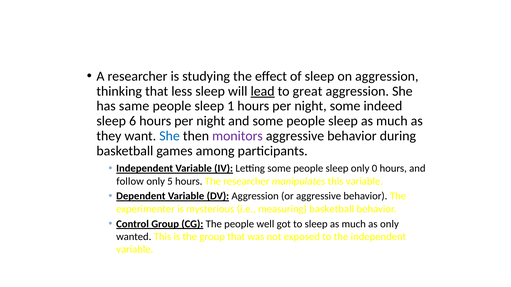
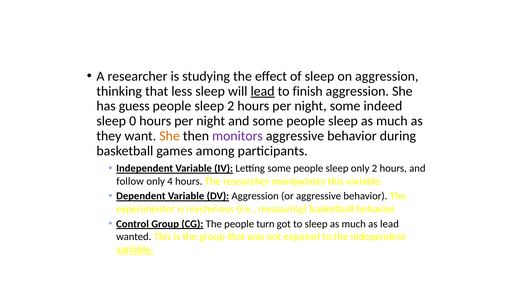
great: great -> finish
same: same -> guess
sleep 1: 1 -> 2
6: 6 -> 0
She at (170, 136) colour: blue -> orange
only 0: 0 -> 2
5: 5 -> 4
well: well -> turn
as only: only -> lead
variable at (135, 250) underline: none -> present
